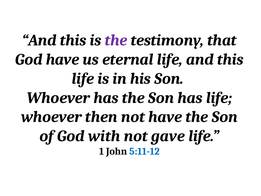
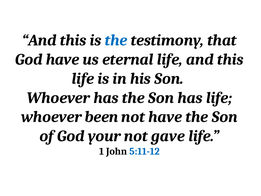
the at (116, 40) colour: purple -> blue
then: then -> been
with: with -> your
